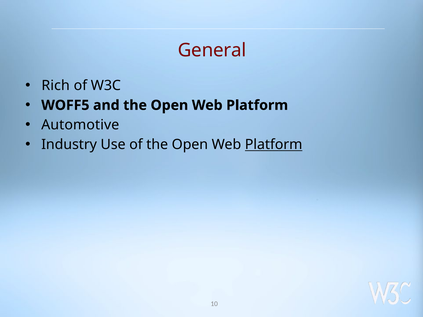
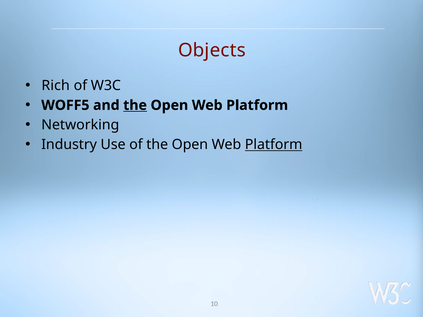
General: General -> Objects
the at (135, 105) underline: none -> present
Automotive: Automotive -> Networking
